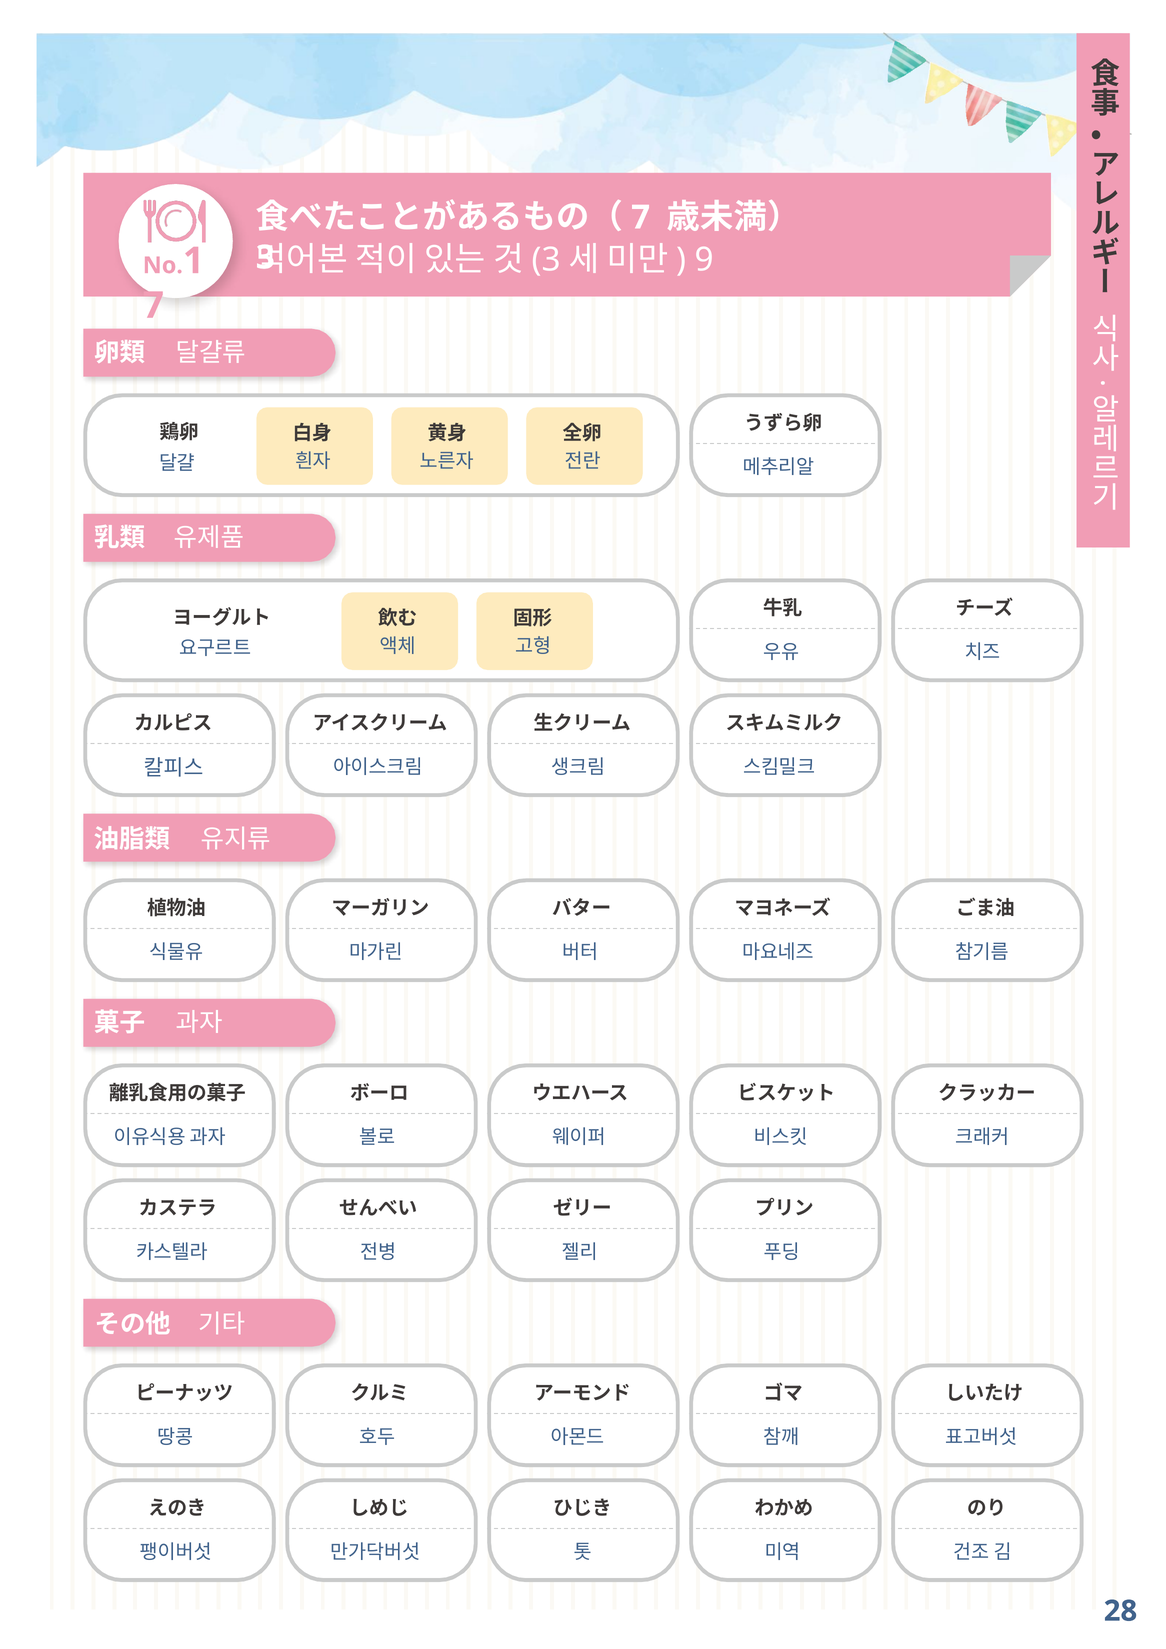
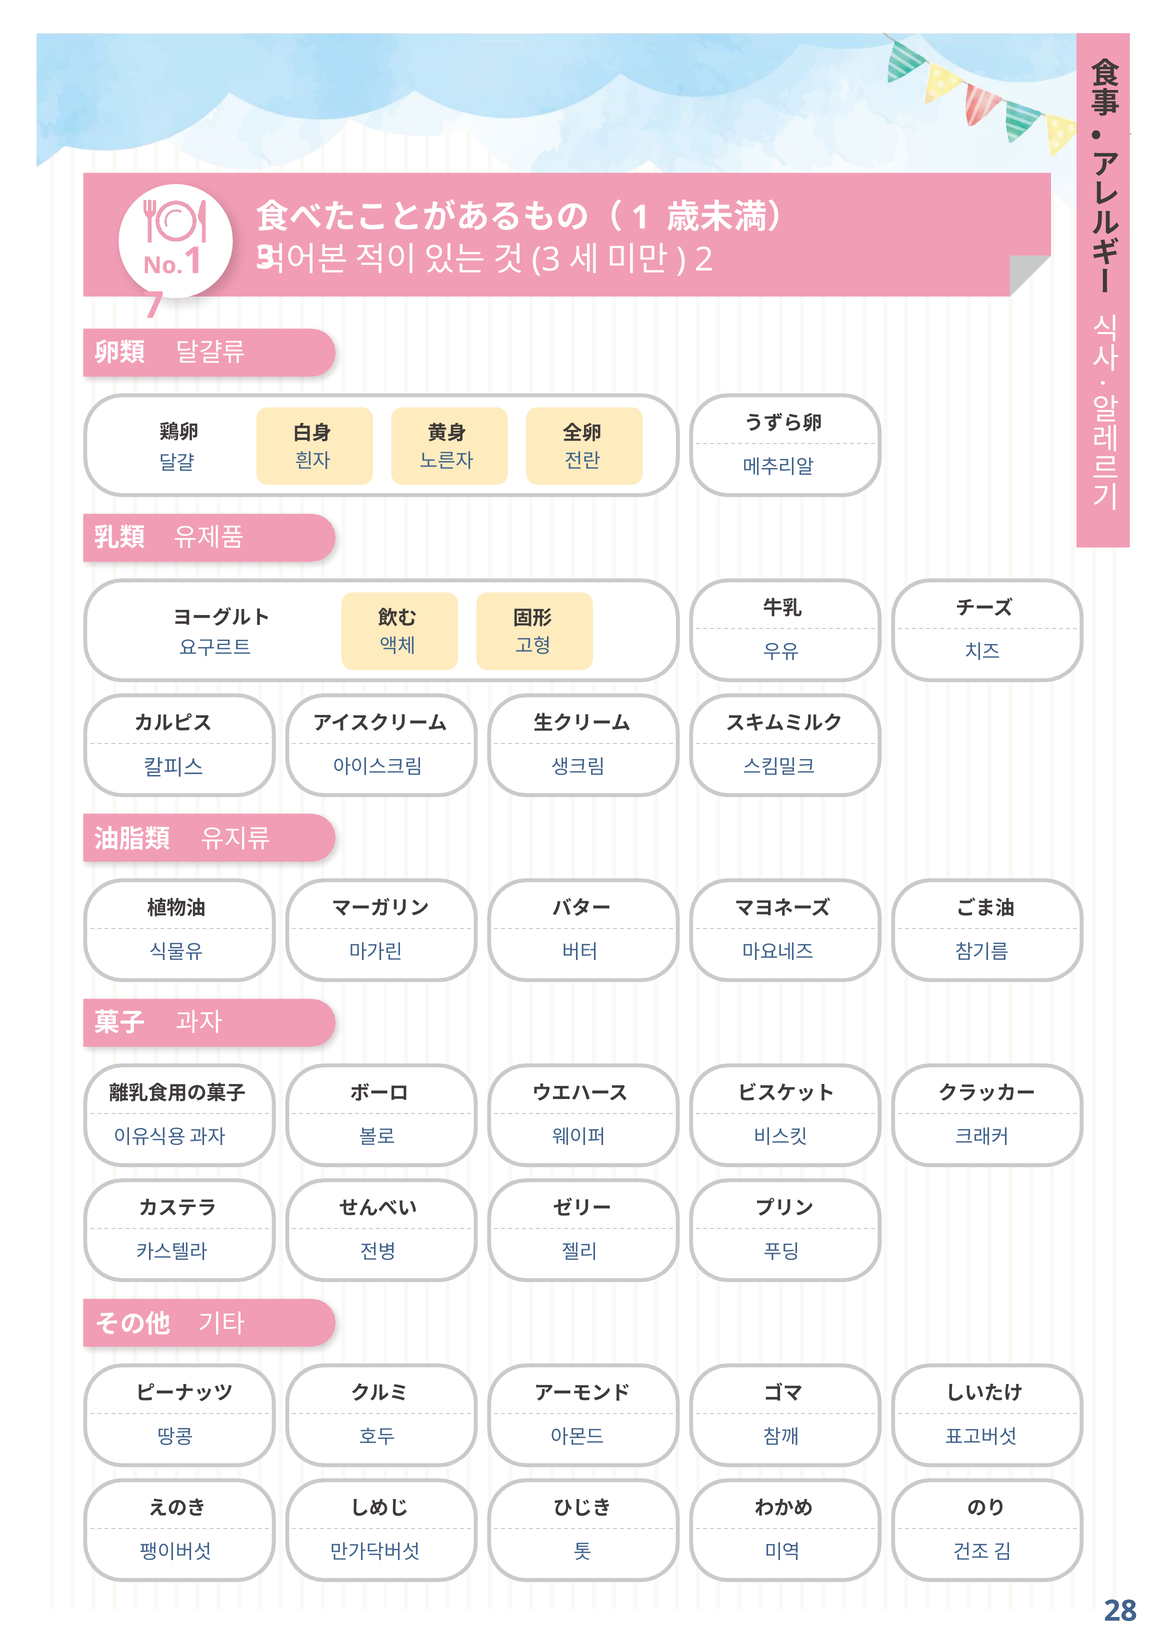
7 at (641, 218): 7 -> 1
9: 9 -> 2
